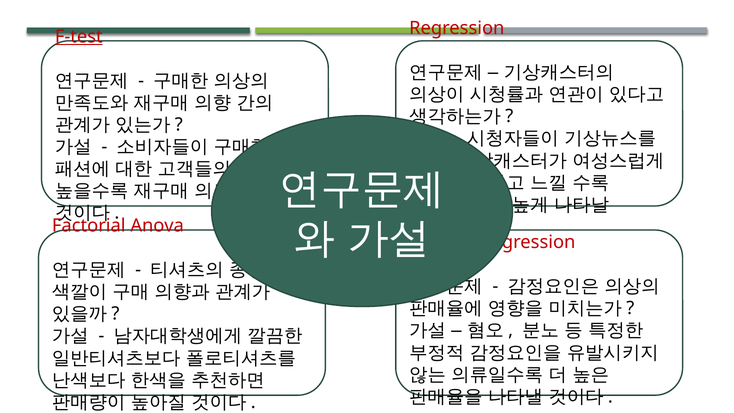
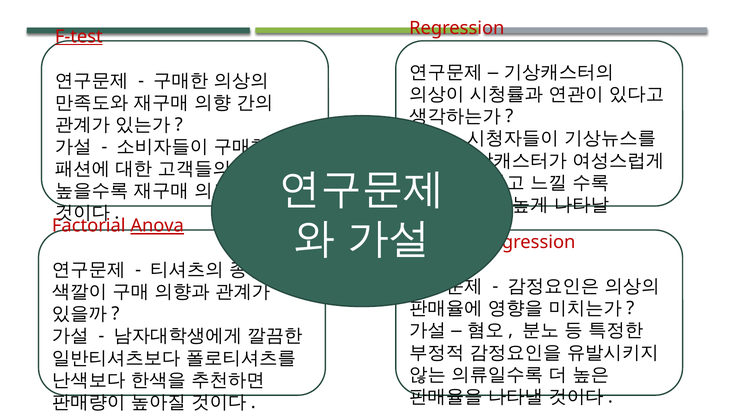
Anova underline: none -> present
